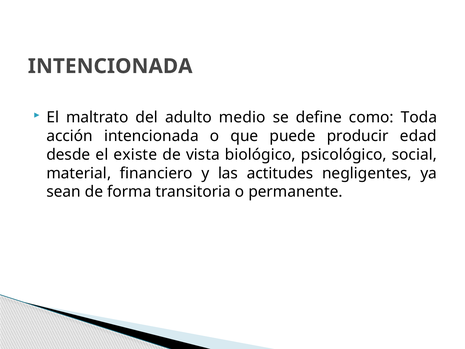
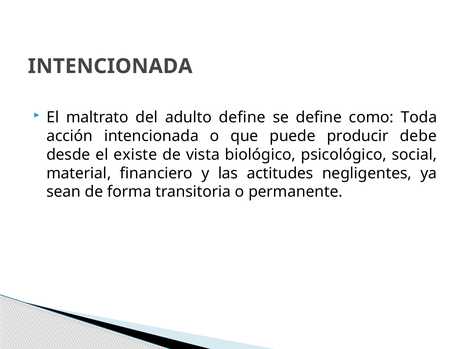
adulto medio: medio -> define
edad: edad -> debe
